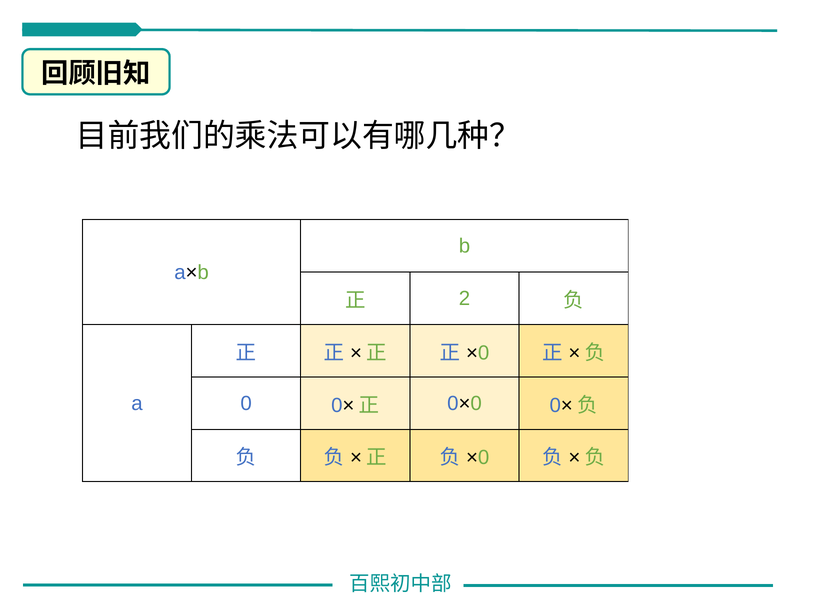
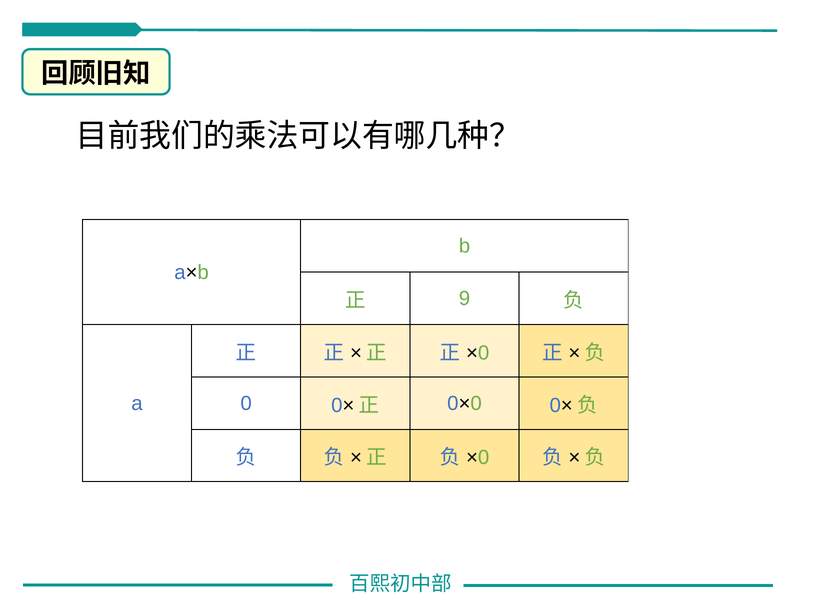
2: 2 -> 9
